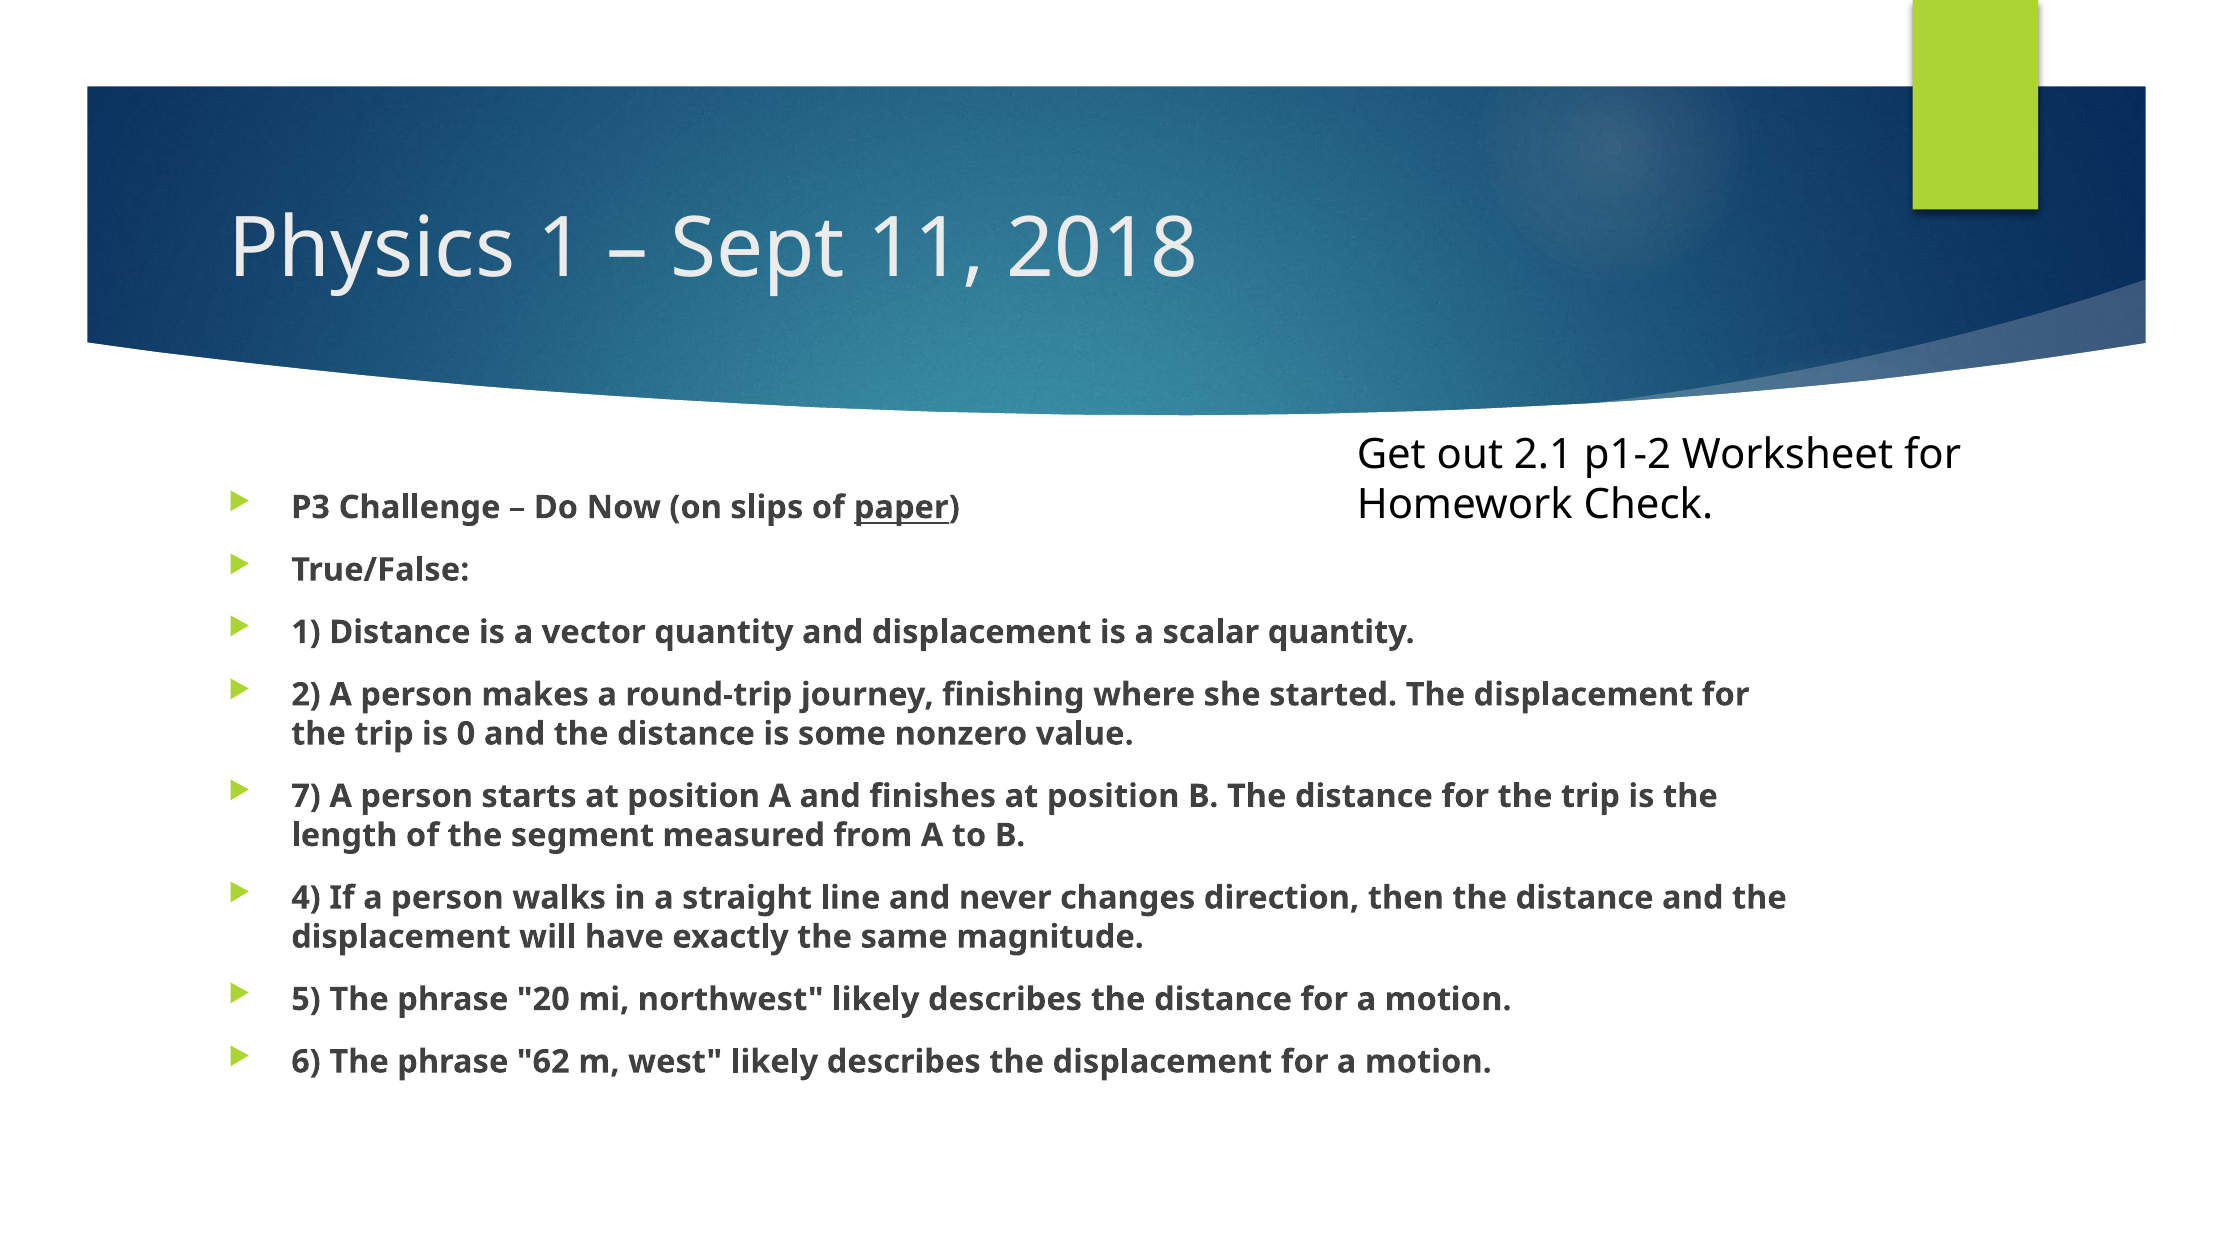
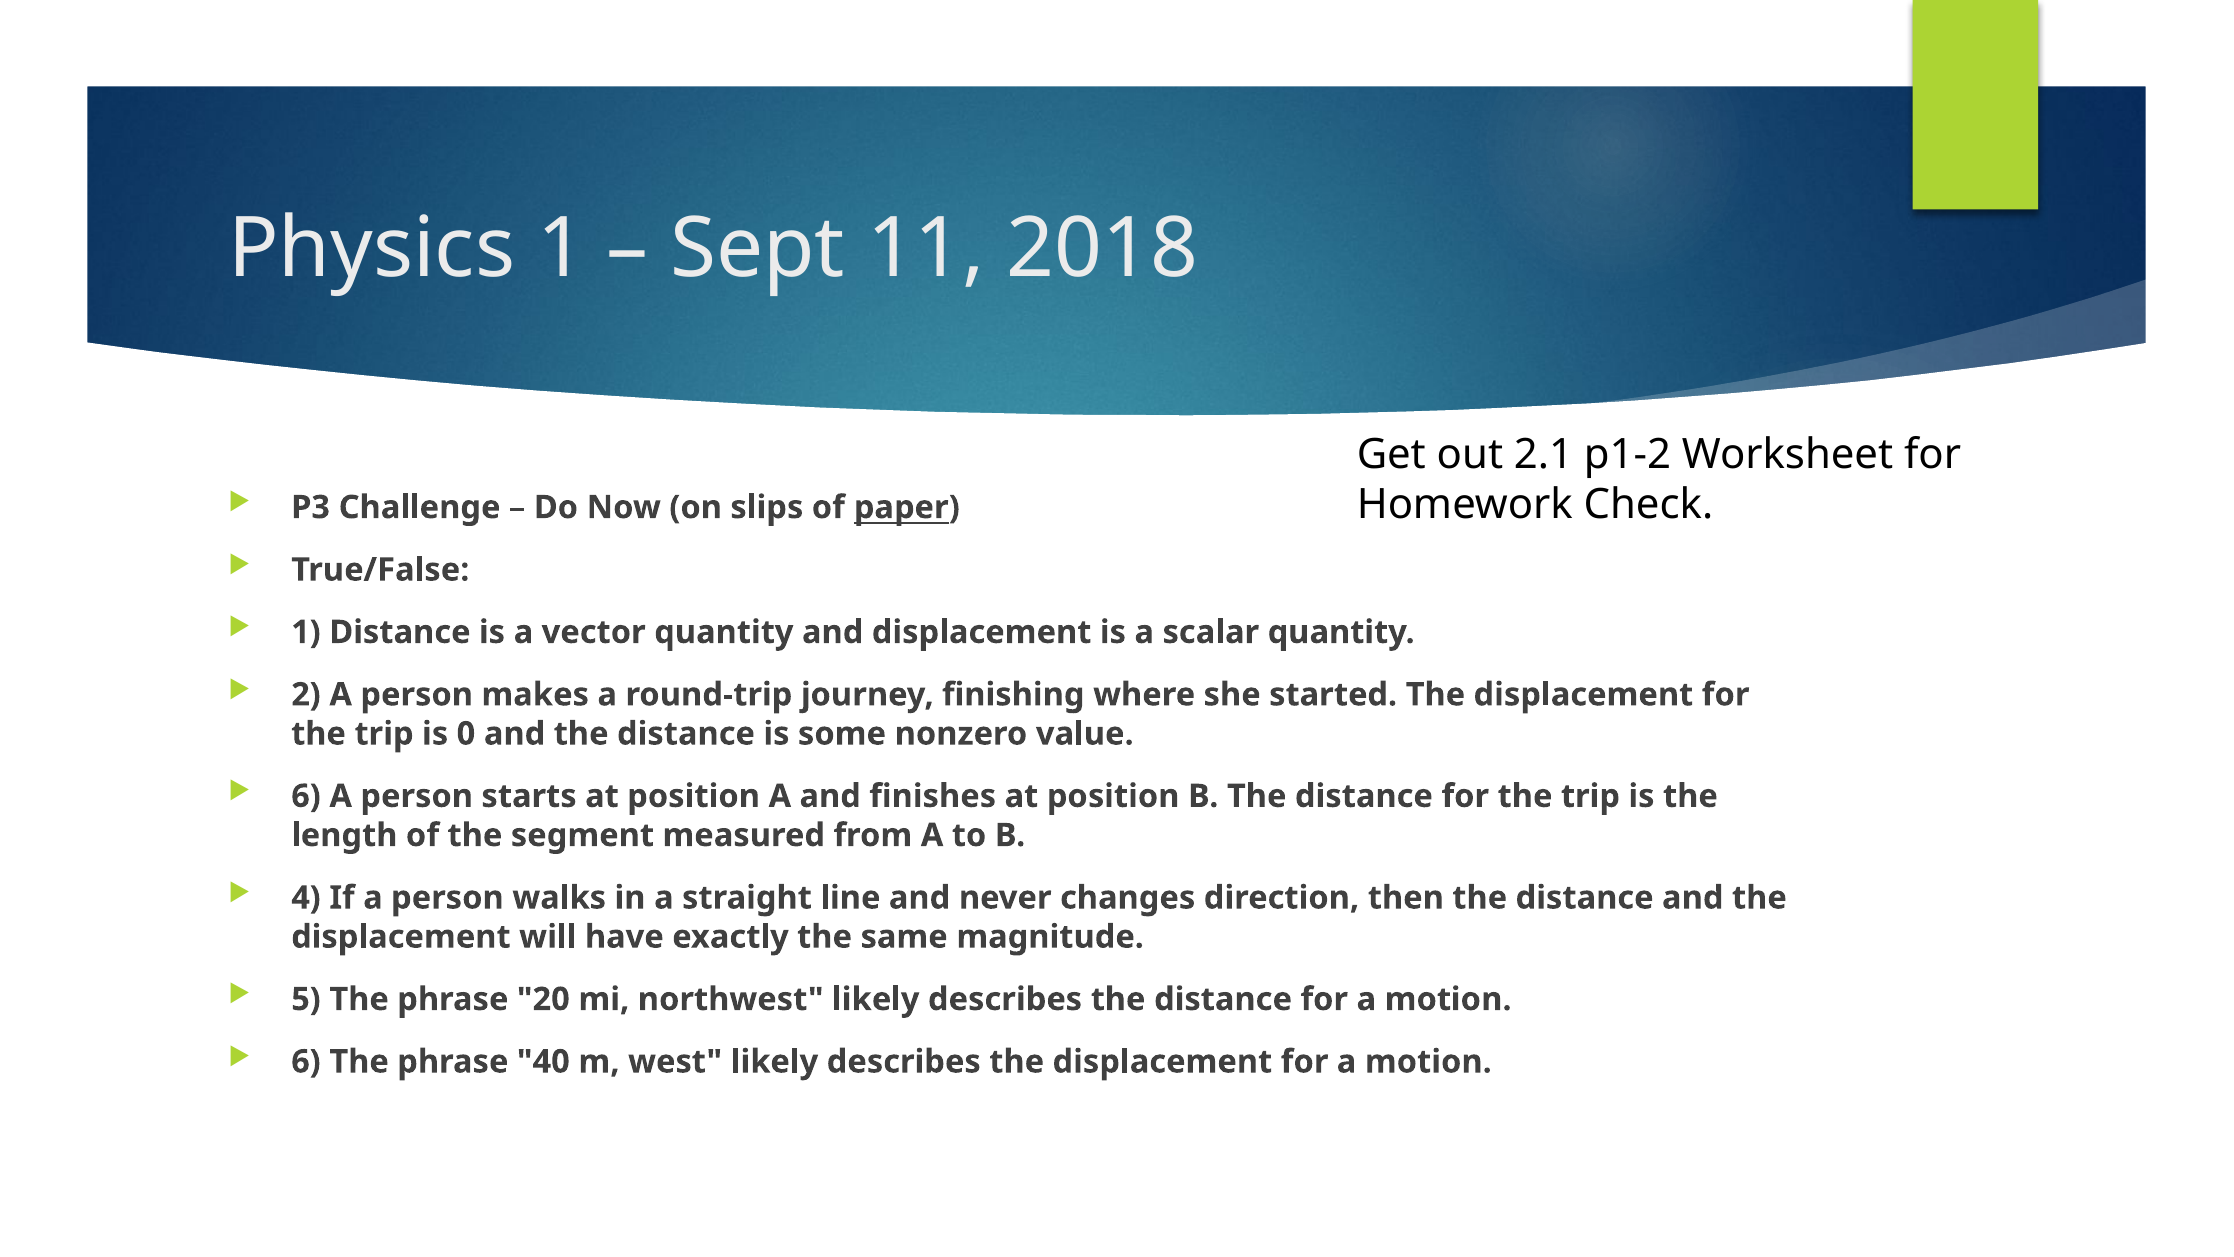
7 at (306, 796): 7 -> 6
62: 62 -> 40
